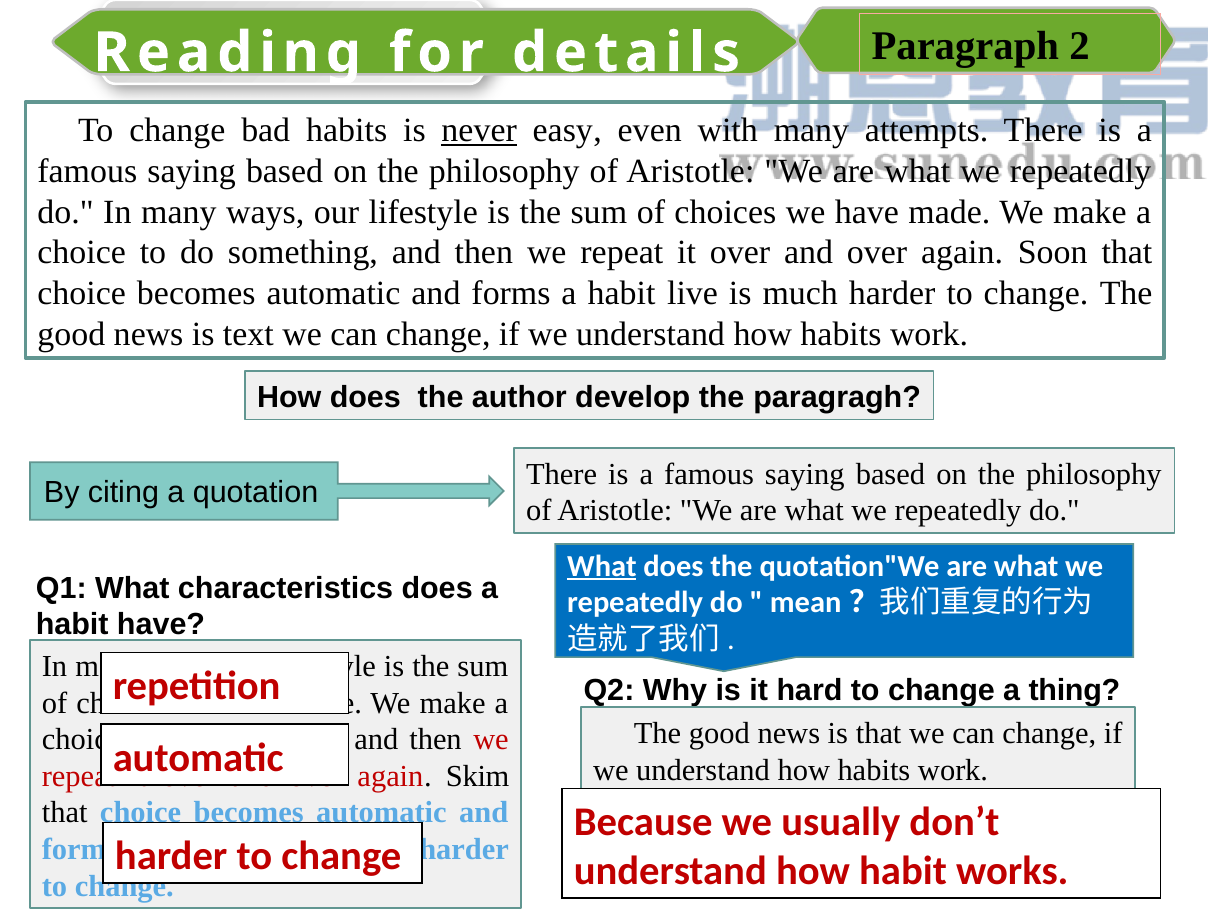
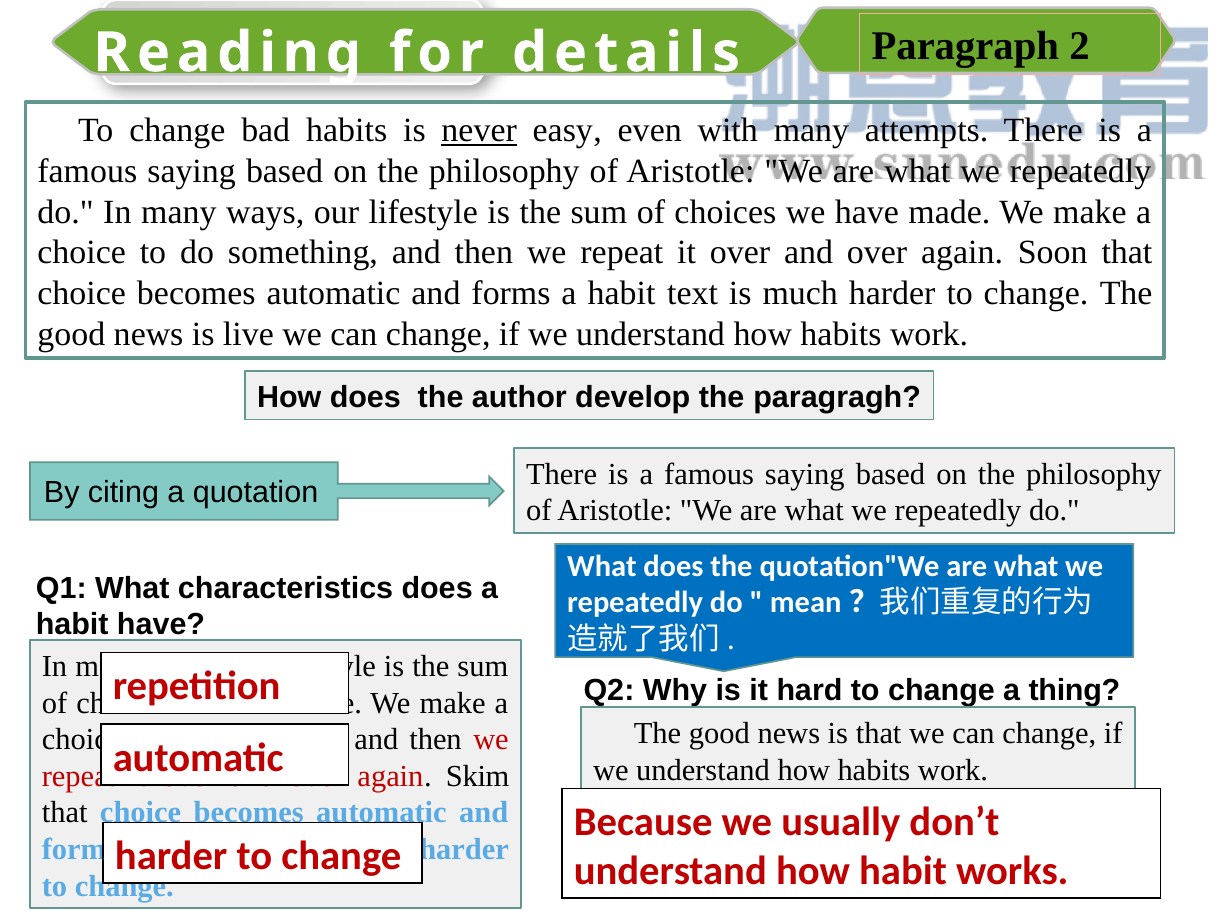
live: live -> text
text: text -> live
What at (602, 566) underline: present -> none
